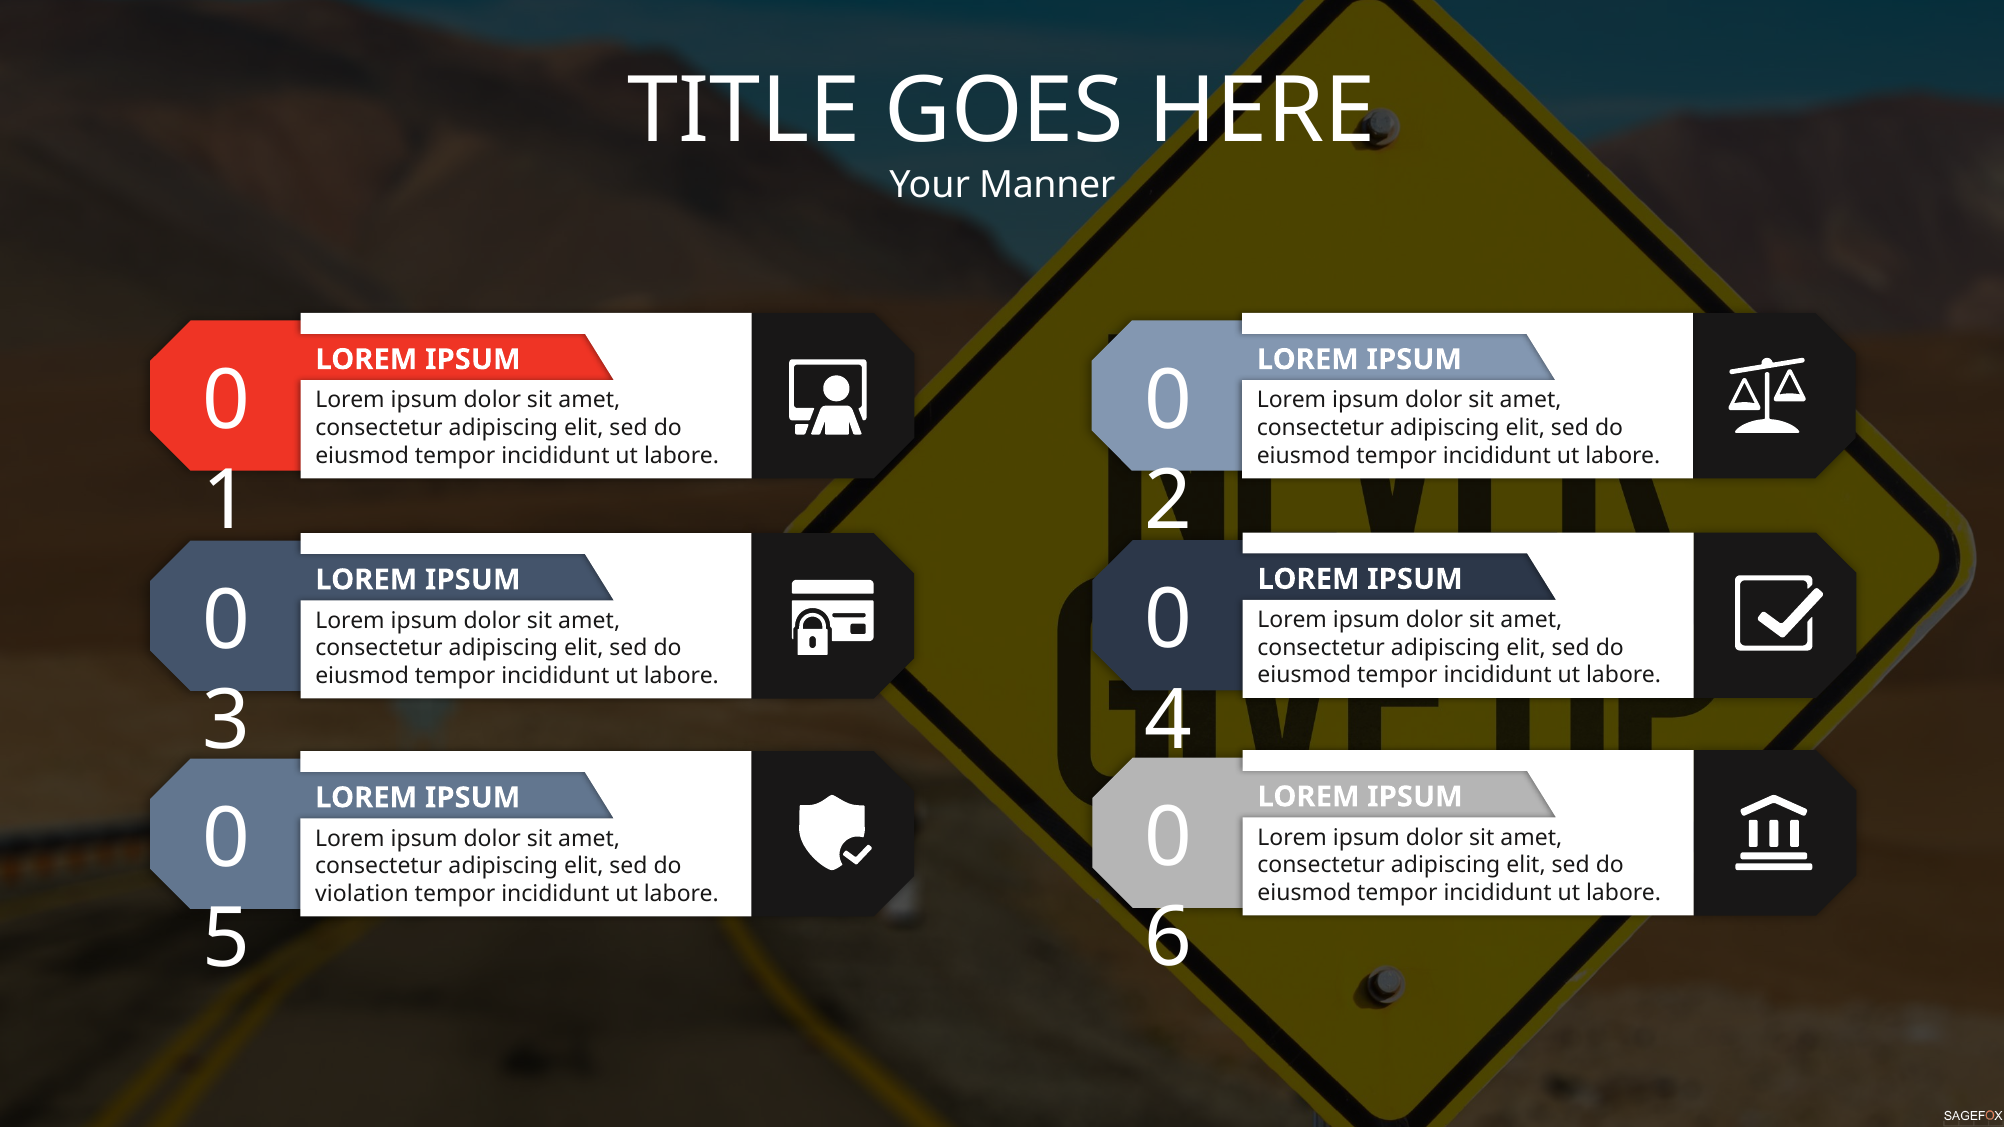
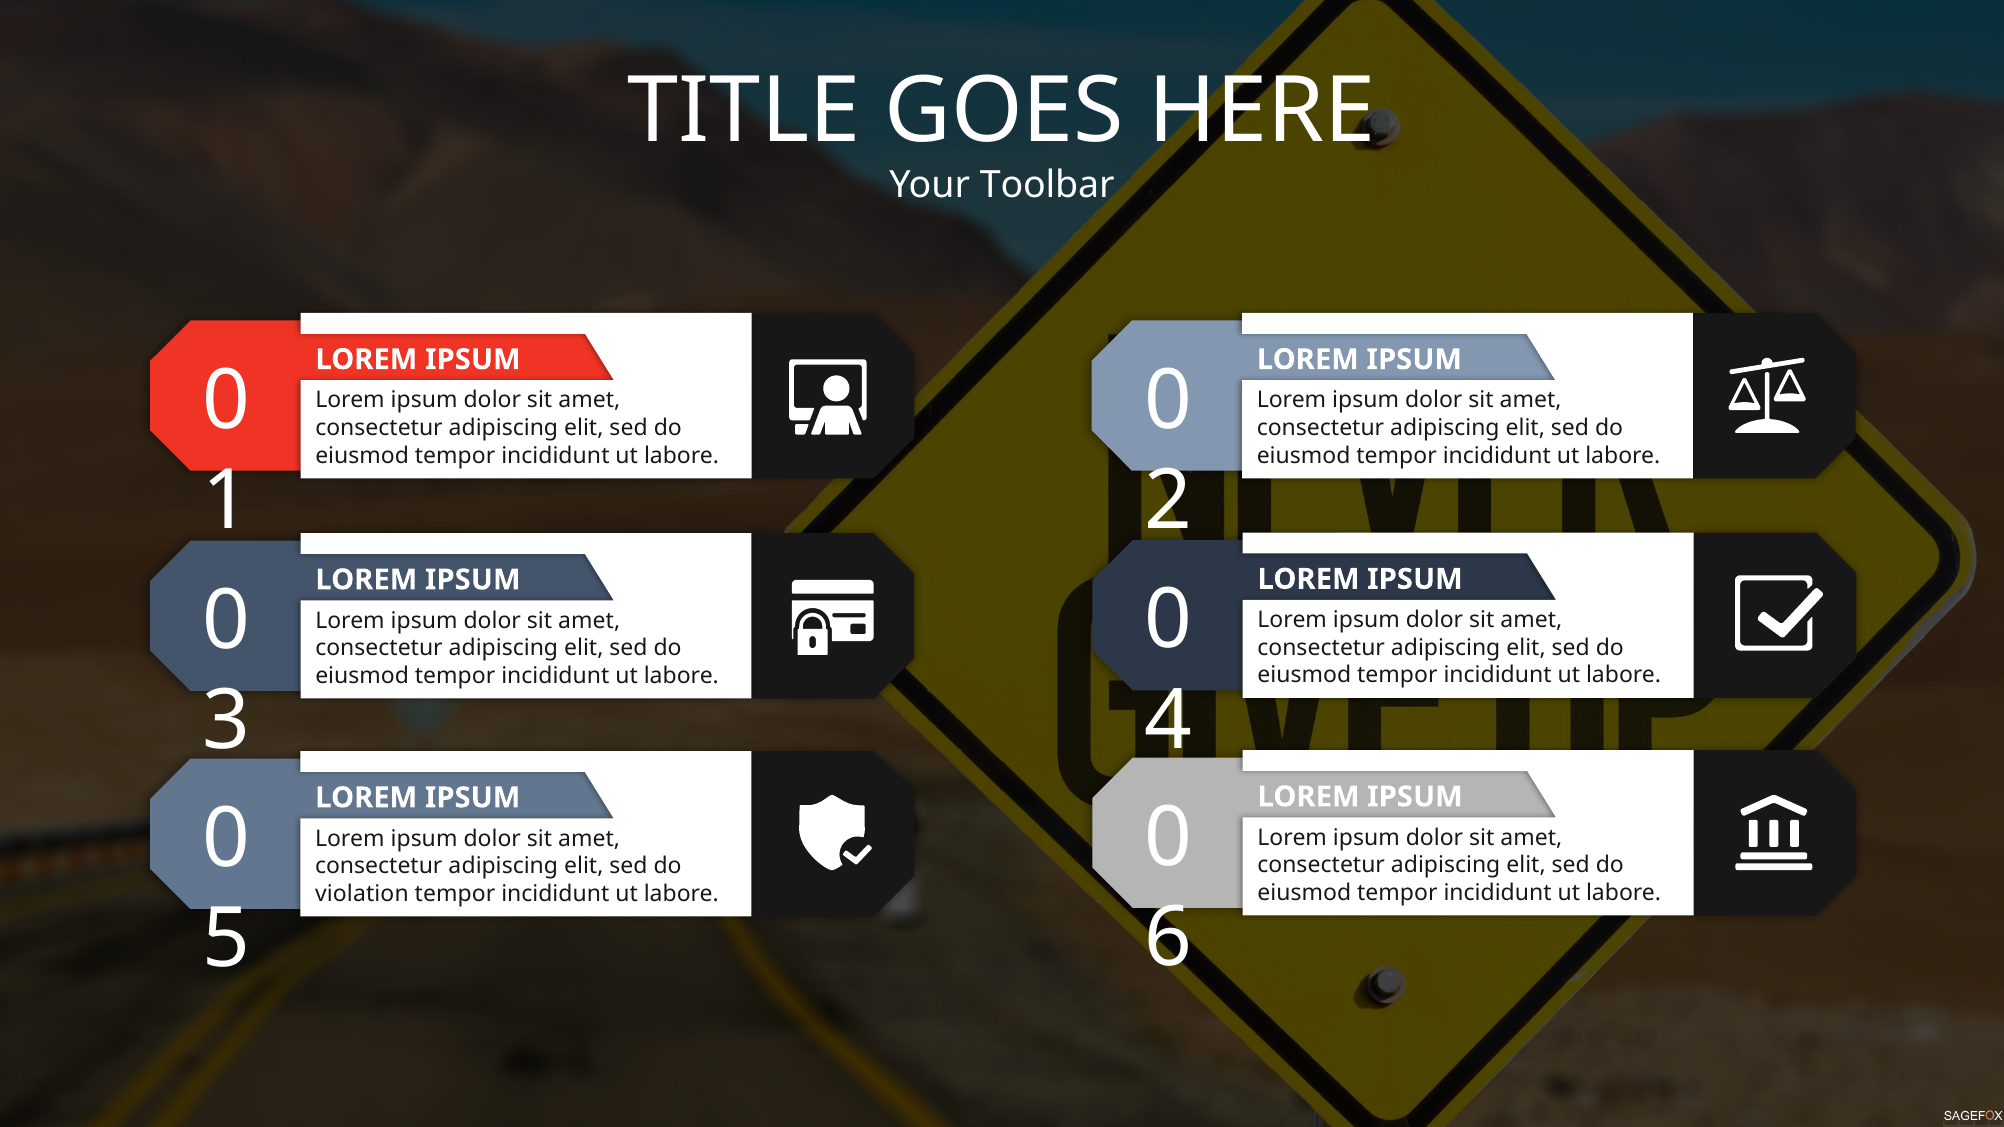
Manner: Manner -> Toolbar
